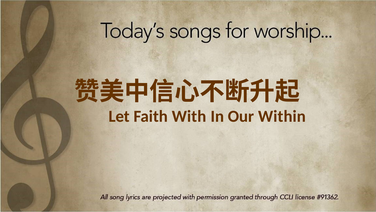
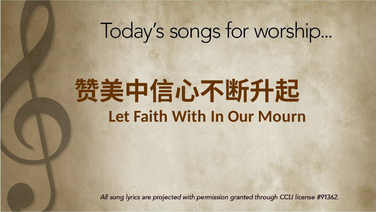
Within: Within -> Mourn
